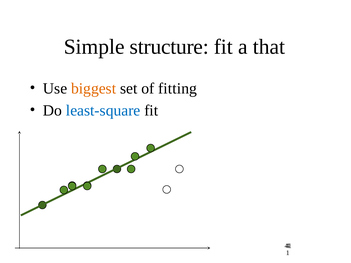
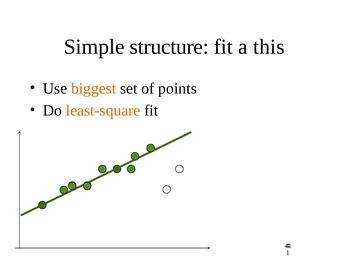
that: that -> this
fitting: fitting -> points
least-square colour: blue -> orange
